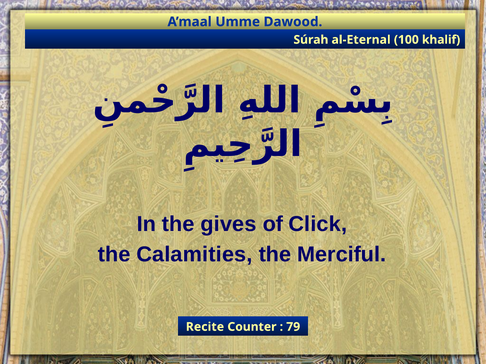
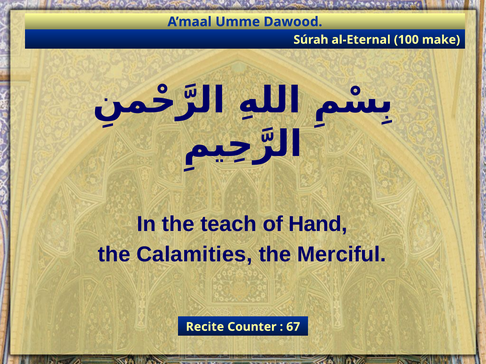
khalif: khalif -> make
gives: gives -> teach
Click: Click -> Hand
79: 79 -> 67
